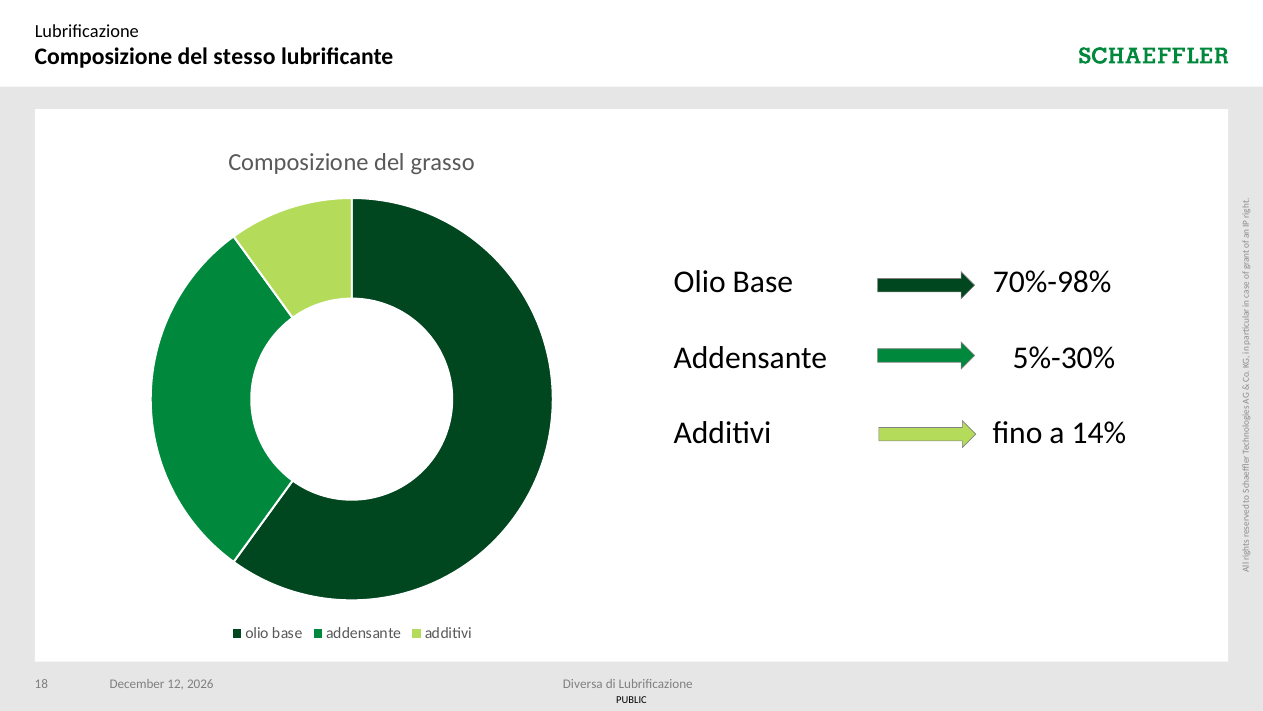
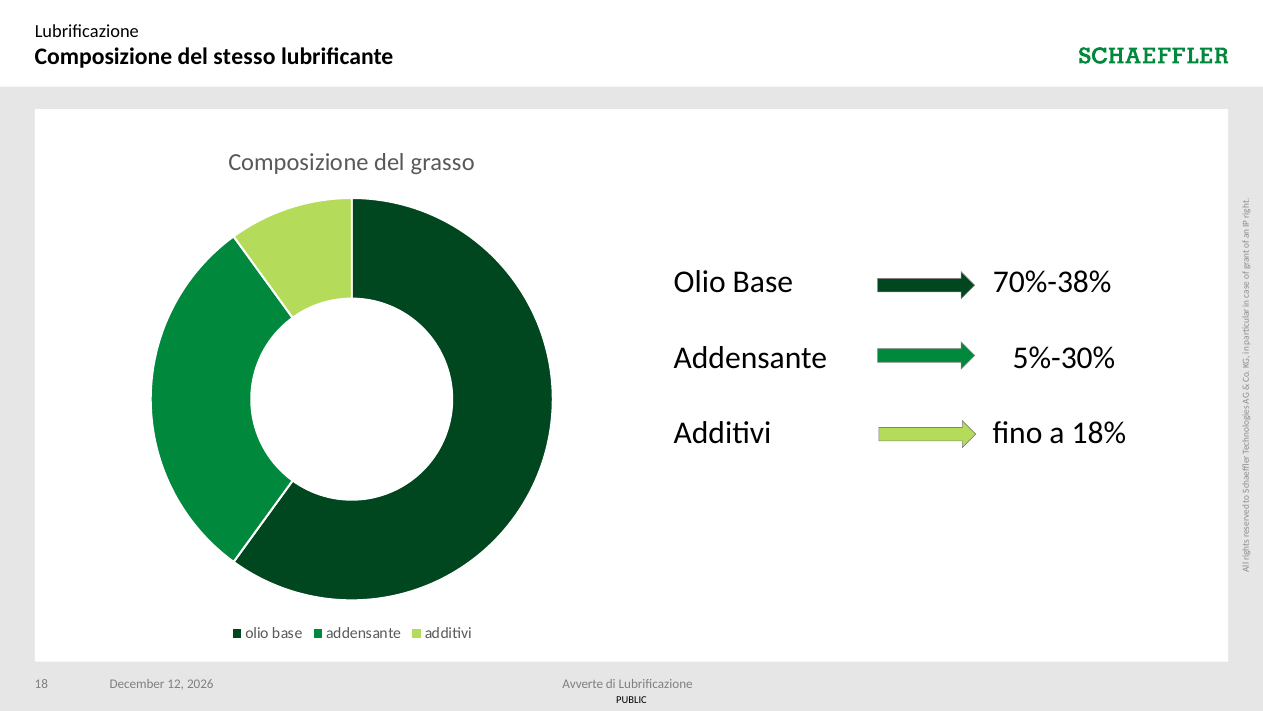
70%-98%: 70%-98% -> 70%-38%
14%: 14% -> 18%
Diversa: Diversa -> Avverte
